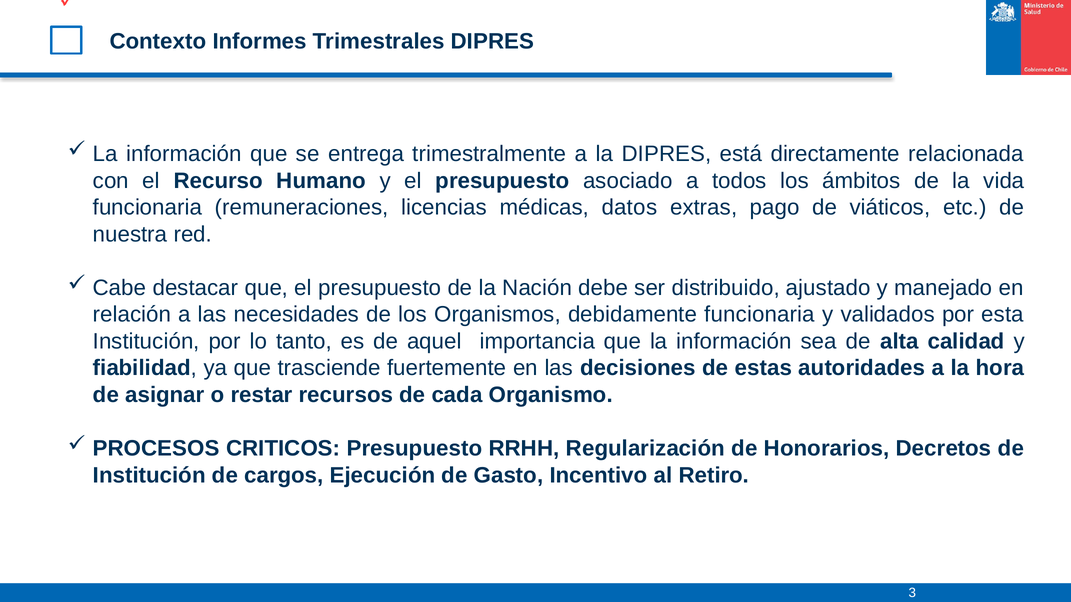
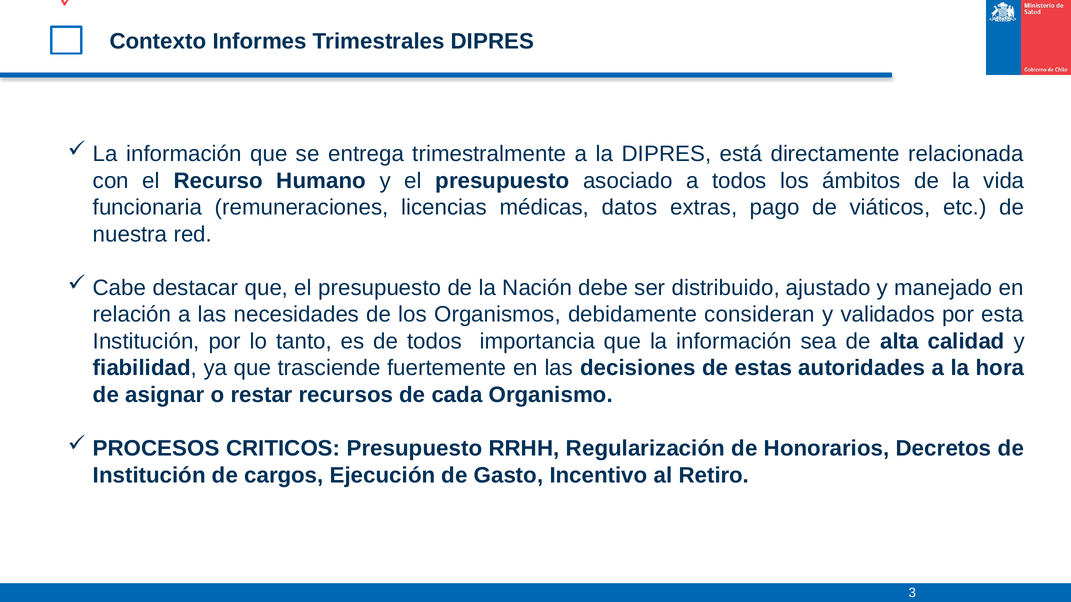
debidamente funcionaria: funcionaria -> consideran
de aquel: aquel -> todos
